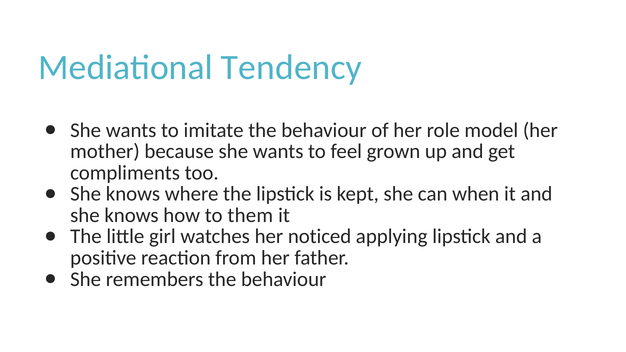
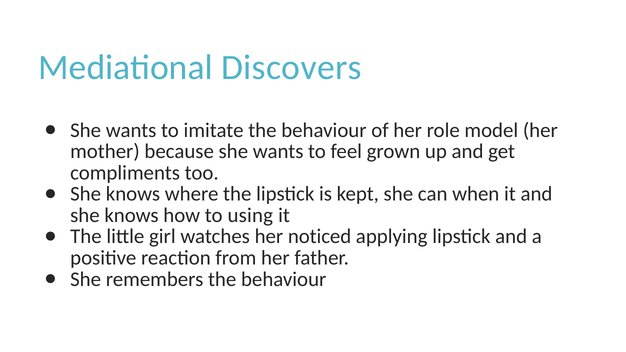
Tendency: Tendency -> Discovers
them: them -> using
